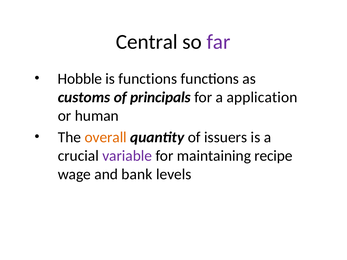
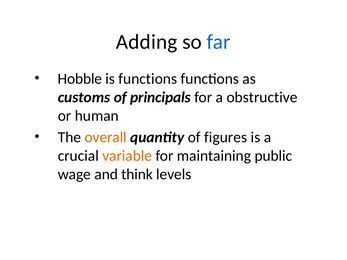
Central: Central -> Adding
far colour: purple -> blue
application: application -> obstructive
issuers: issuers -> figures
variable colour: purple -> orange
recipe: recipe -> public
bank: bank -> think
